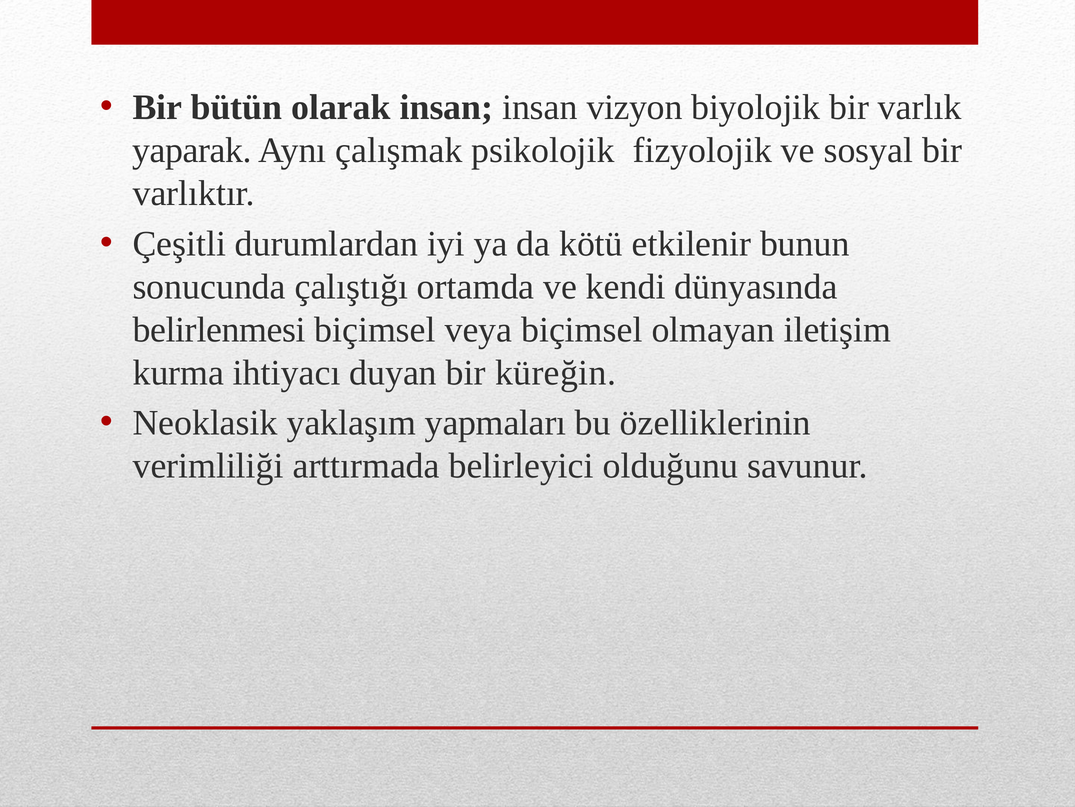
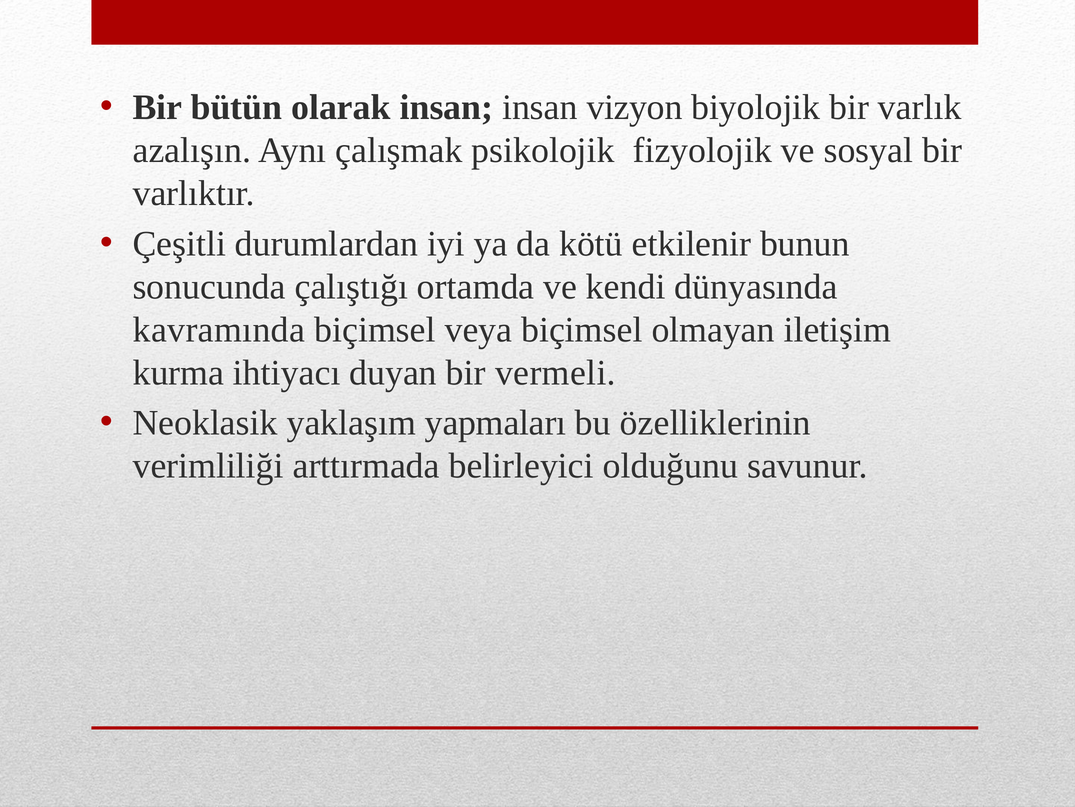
yaparak: yaparak -> azalışın
belirlenmesi: belirlenmesi -> kavramında
küreğin: küreğin -> vermeli
